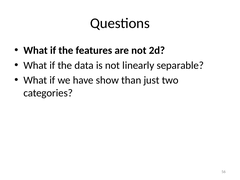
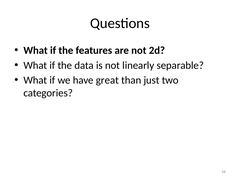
show: show -> great
